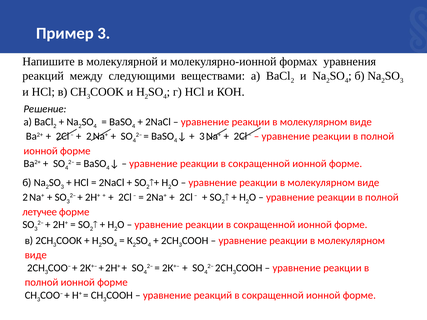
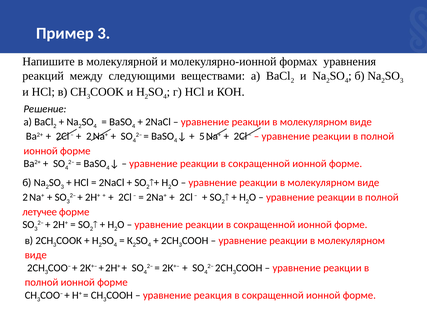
3 at (202, 137): 3 -> 5
уравнение реакций: реакций -> реакция
